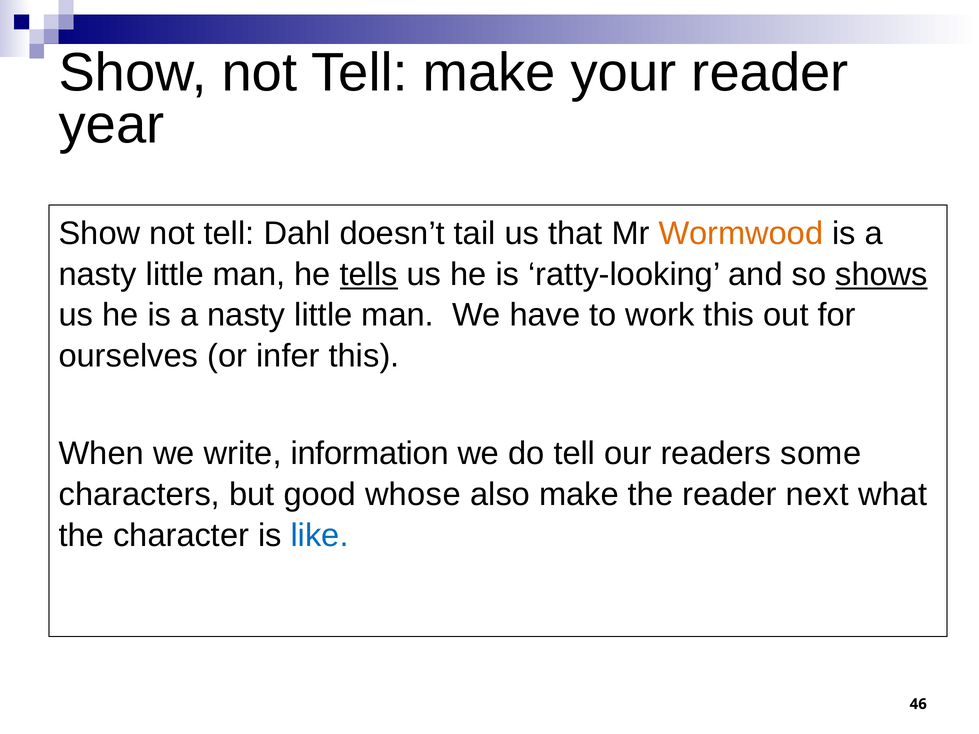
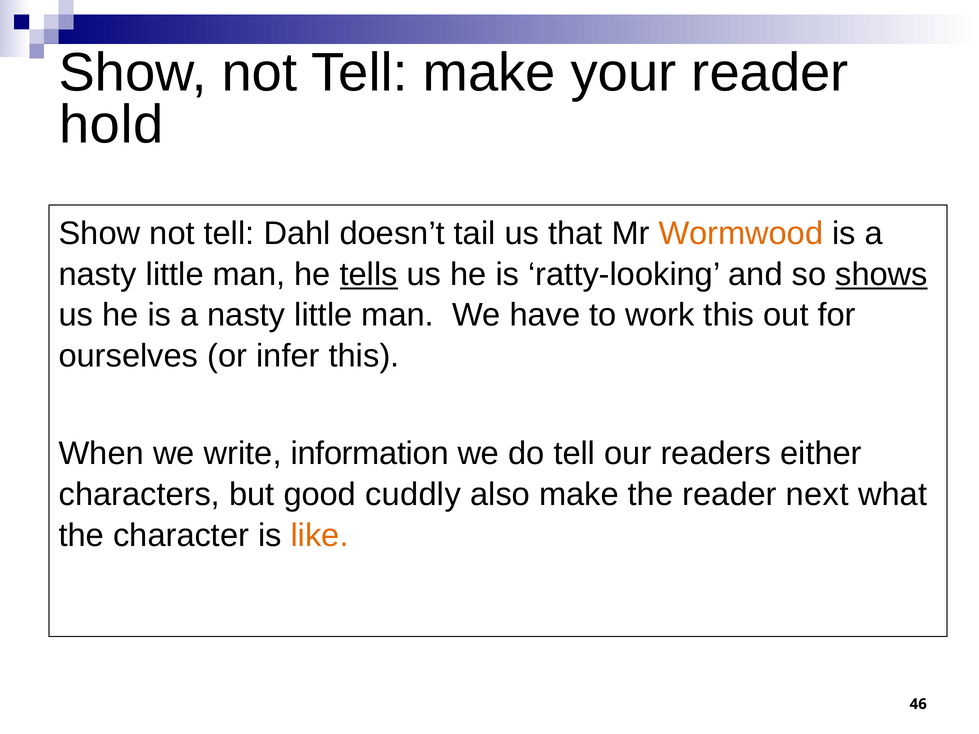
year: year -> hold
some: some -> either
whose: whose -> cuddly
like colour: blue -> orange
